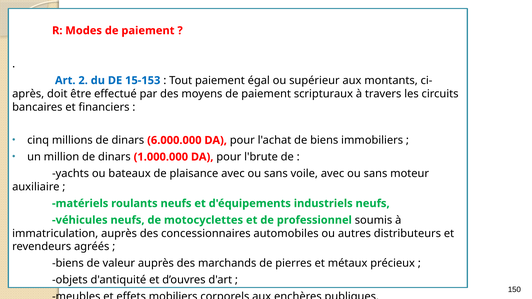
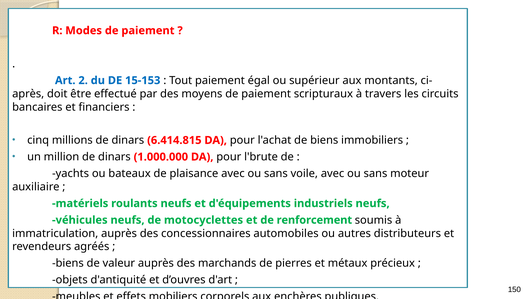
6.000.000: 6.000.000 -> 6.414.815
professionnel: professionnel -> renforcement
